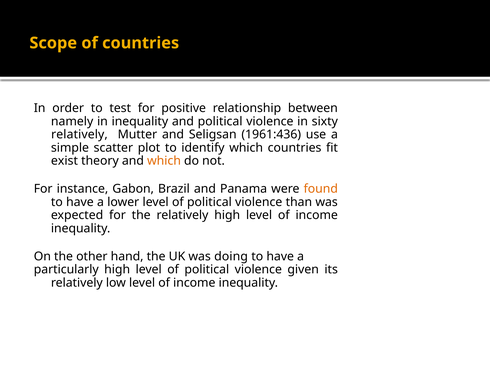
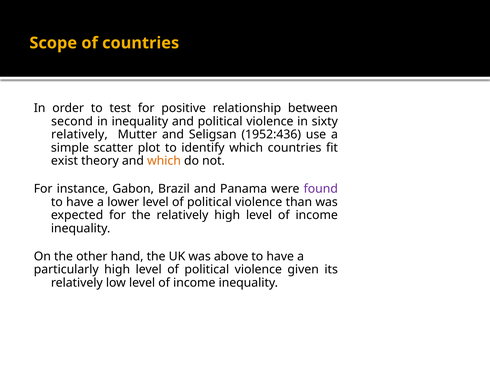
namely: namely -> second
1961:436: 1961:436 -> 1952:436
found colour: orange -> purple
doing: doing -> above
